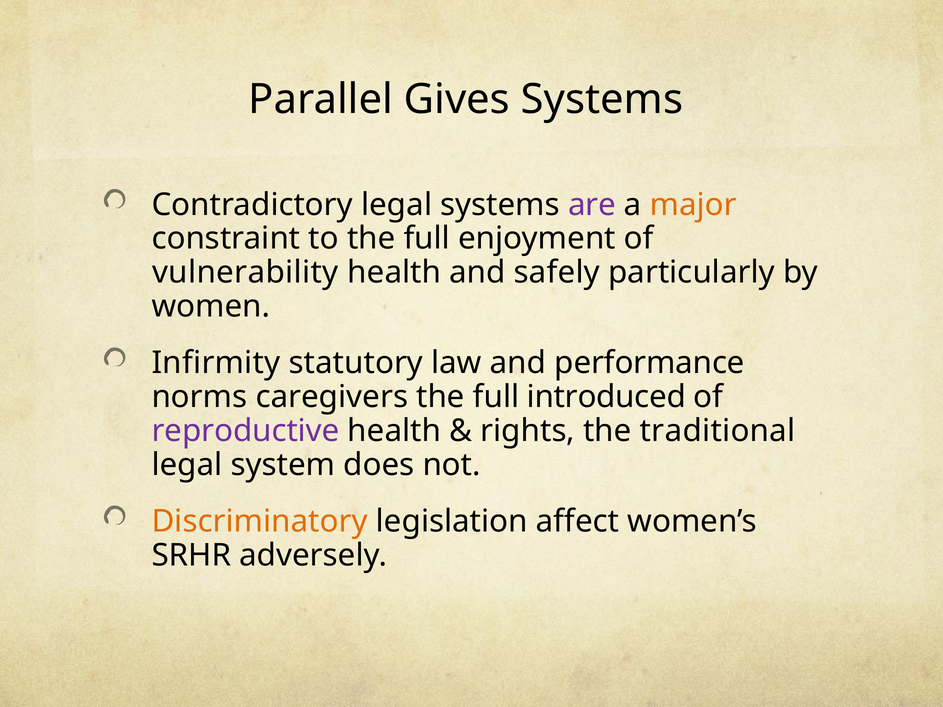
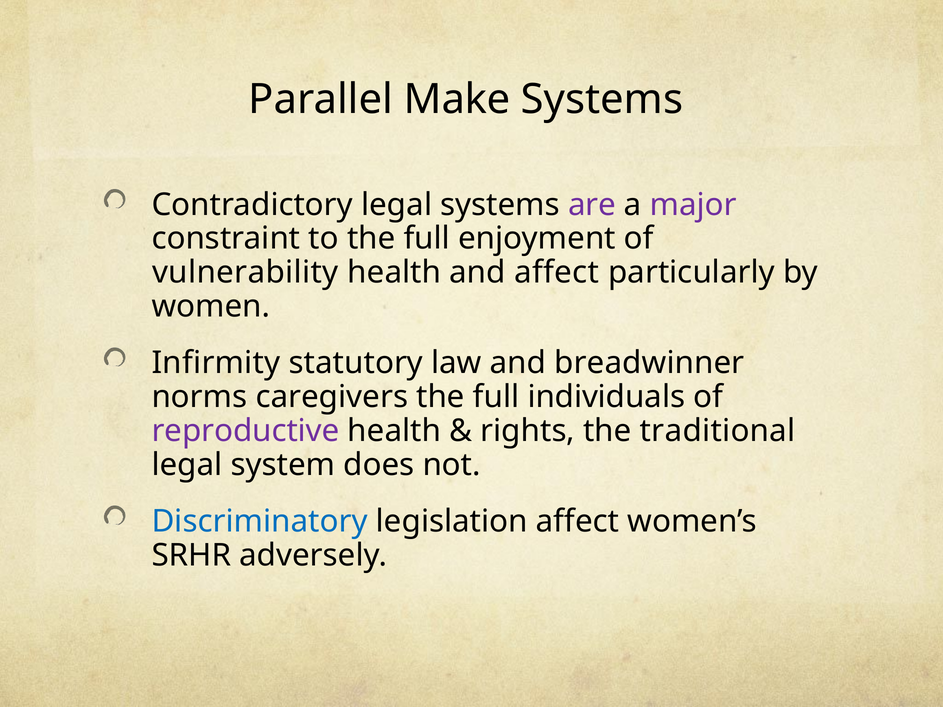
Gives: Gives -> Make
major colour: orange -> purple
and safely: safely -> affect
performance: performance -> breadwinner
introduced: introduced -> individuals
Discriminatory colour: orange -> blue
